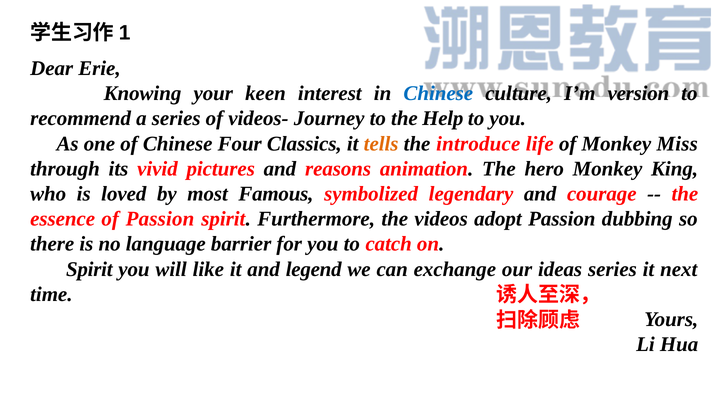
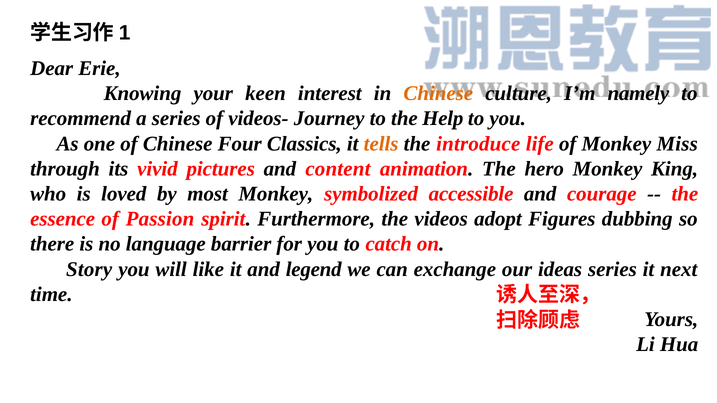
Chinese at (438, 94) colour: blue -> orange
version: version -> namely
reasons: reasons -> content
most Famous: Famous -> Monkey
legendary: legendary -> accessible
adopt Passion: Passion -> Figures
Spirit at (89, 269): Spirit -> Story
